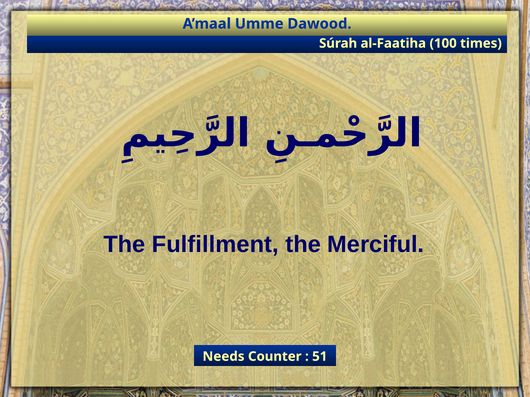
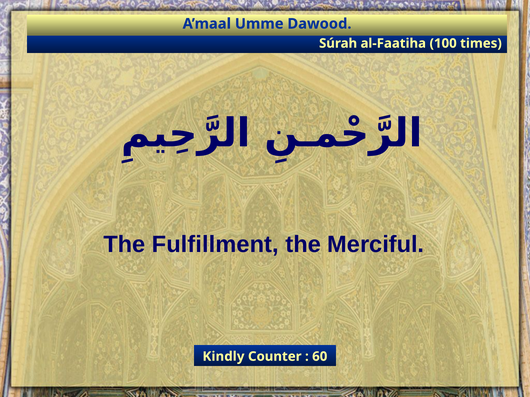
Needs: Needs -> Kindly
51: 51 -> 60
